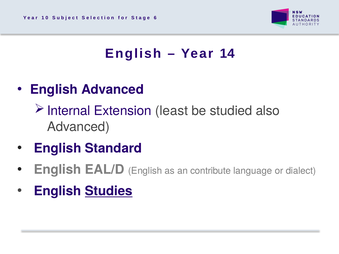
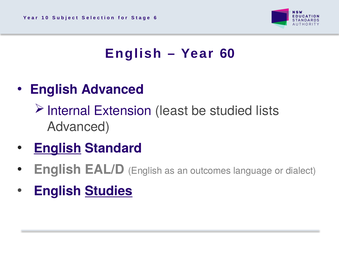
14: 14 -> 60
also: also -> lists
English at (58, 148) underline: none -> present
contribute: contribute -> outcomes
